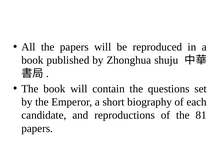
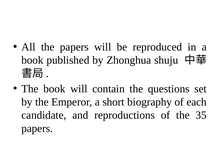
81: 81 -> 35
